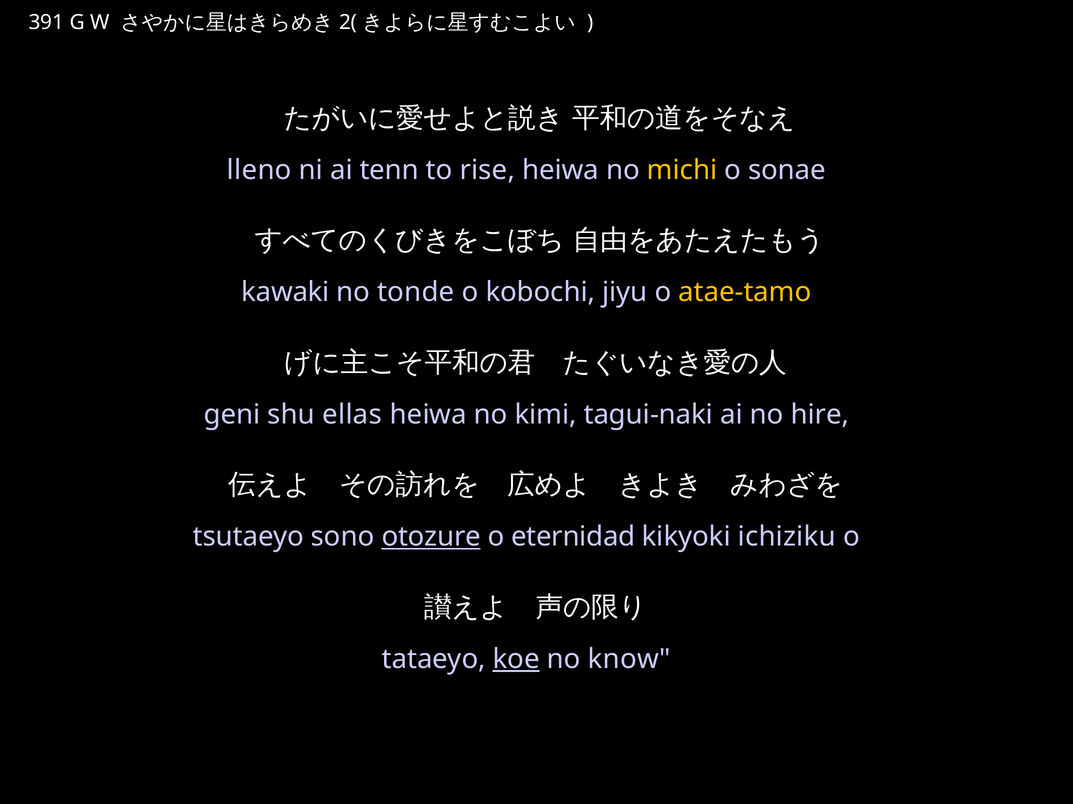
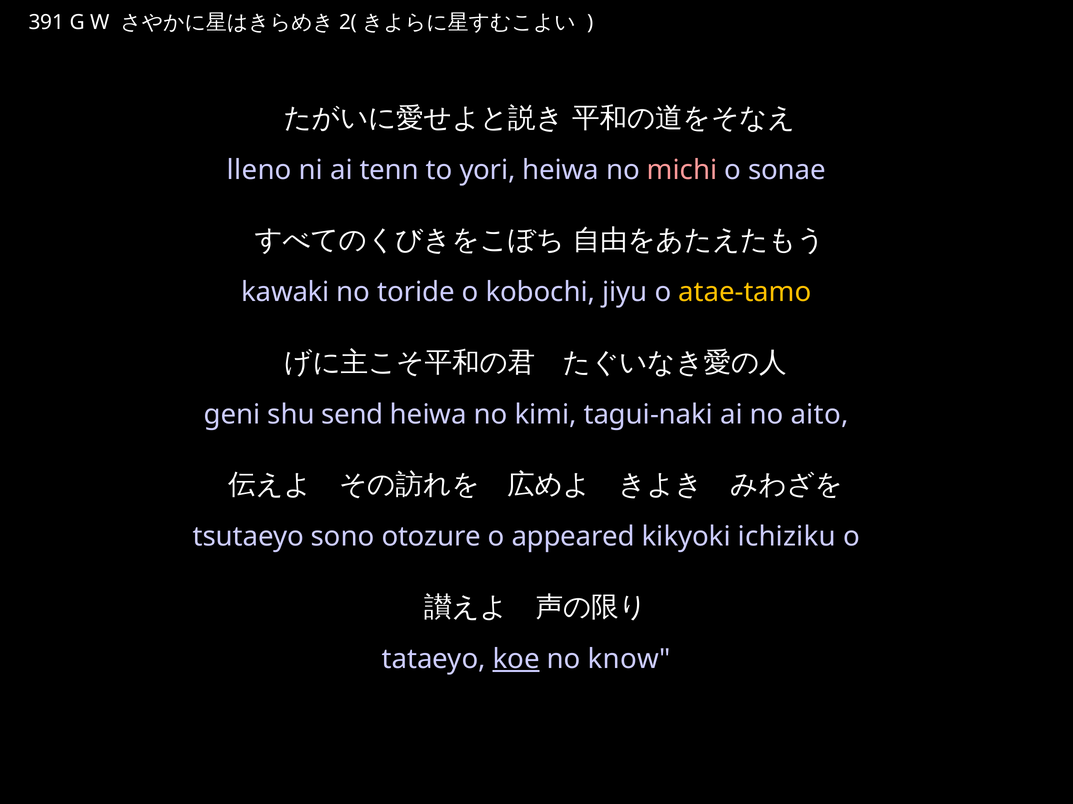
rise: rise -> yori
michi colour: yellow -> pink
tonde: tonde -> toride
ellas: ellas -> send
hire: hire -> aito
otozure underline: present -> none
eternidad: eternidad -> appeared
